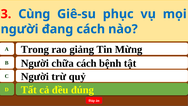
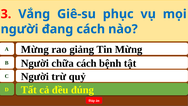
Cùng: Cùng -> Vắng
A Trong: Trong -> Mừng
